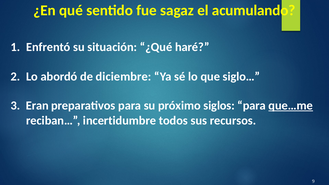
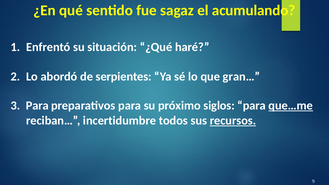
diciembre: diciembre -> serpientes
siglo…: siglo… -> gran…
Eran at (37, 106): Eran -> Para
recursos underline: none -> present
